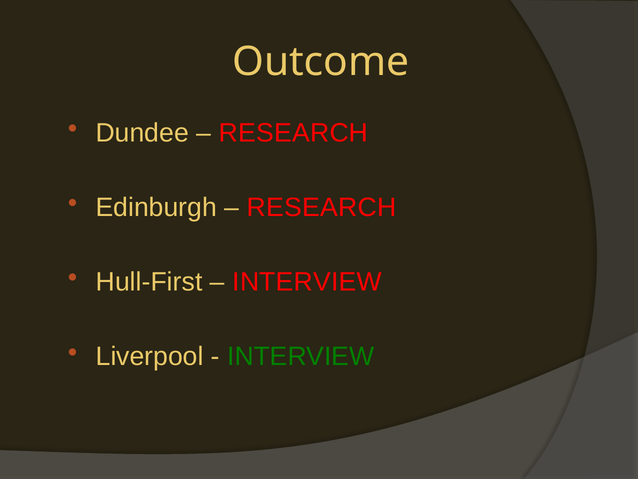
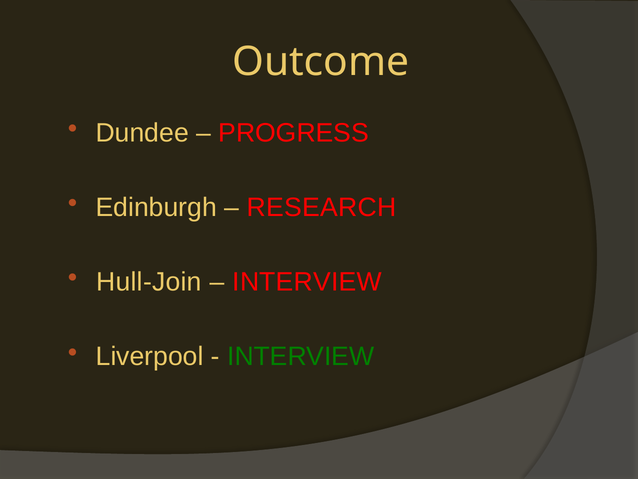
RESEARCH at (293, 133): RESEARCH -> PROGRESS
Hull-First: Hull-First -> Hull-Join
